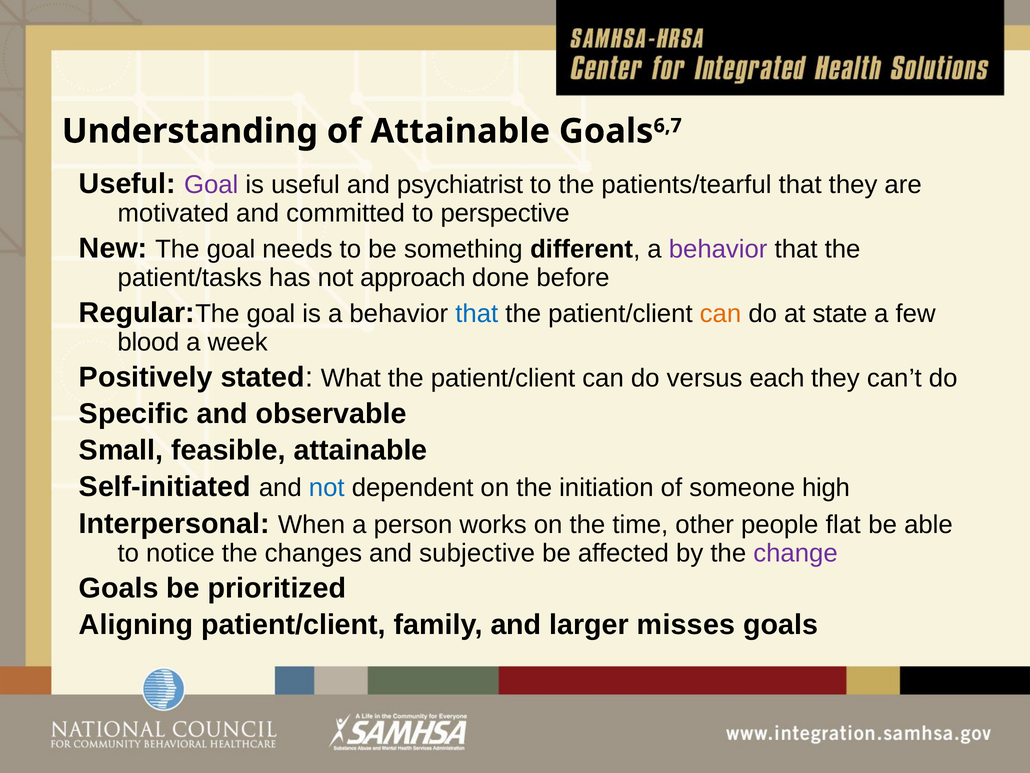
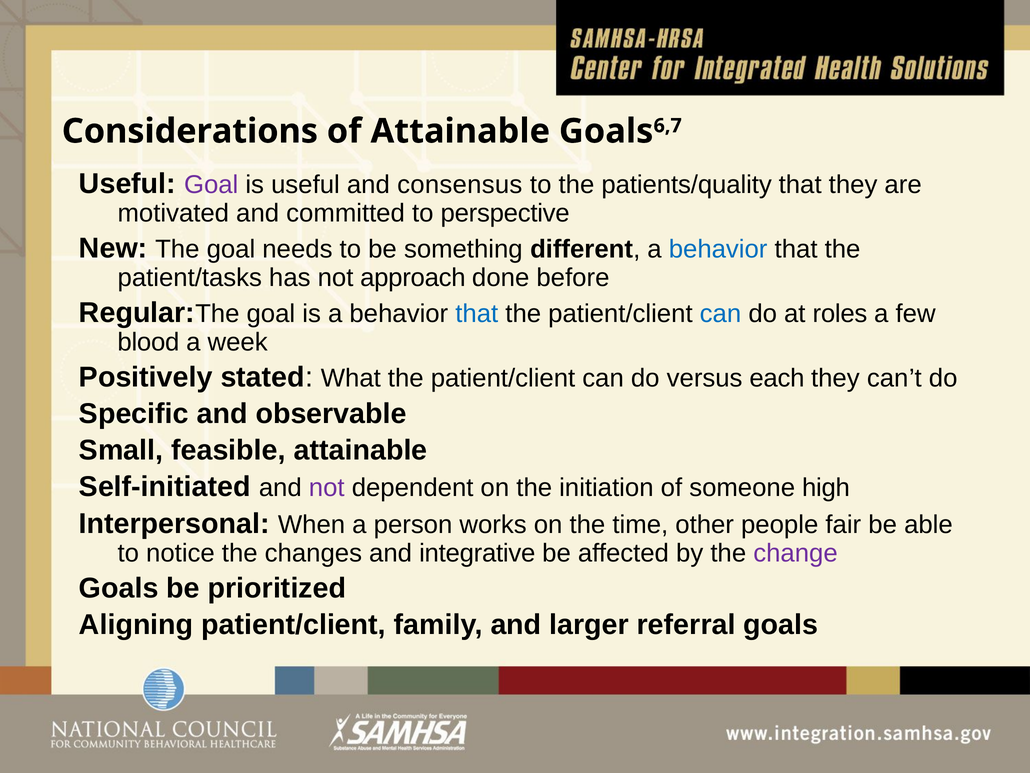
Understanding: Understanding -> Considerations
psychiatrist: psychiatrist -> consensus
patients/tearful: patients/tearful -> patients/quality
behavior at (718, 249) colour: purple -> blue
can at (720, 313) colour: orange -> blue
state: state -> roles
not at (327, 488) colour: blue -> purple
flat: flat -> fair
subjective: subjective -> integrative
misses: misses -> referral
